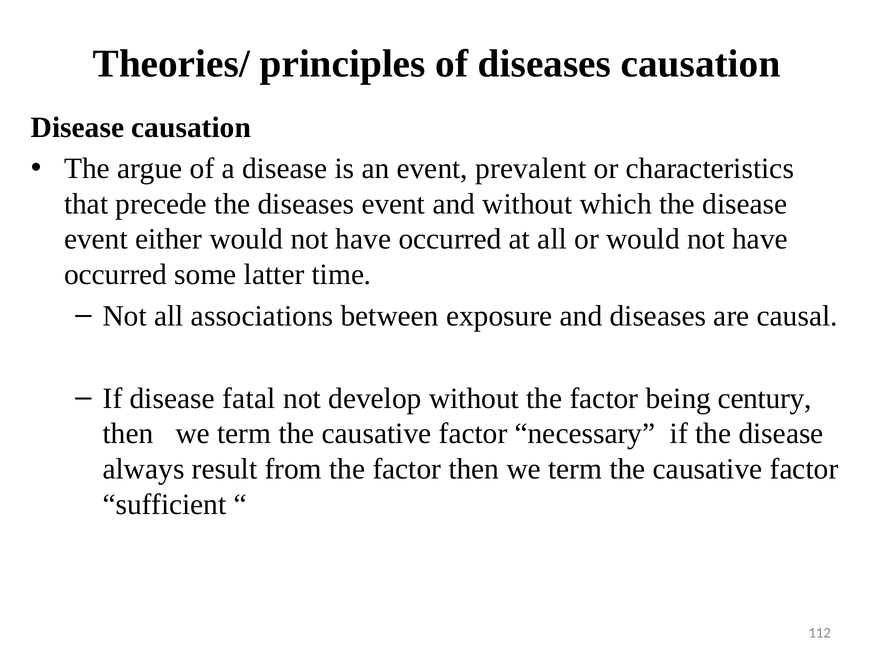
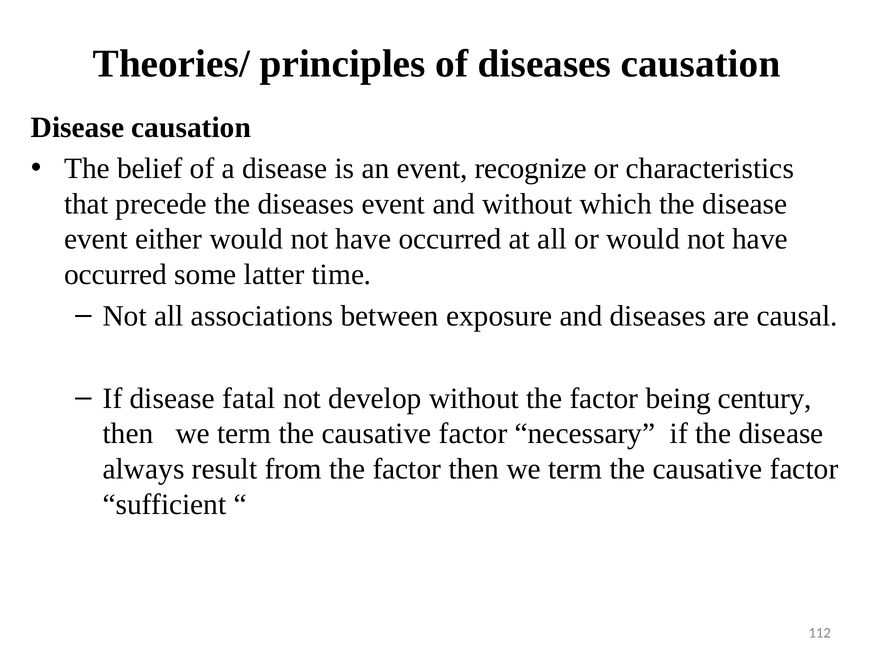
argue: argue -> belief
prevalent: prevalent -> recognize
